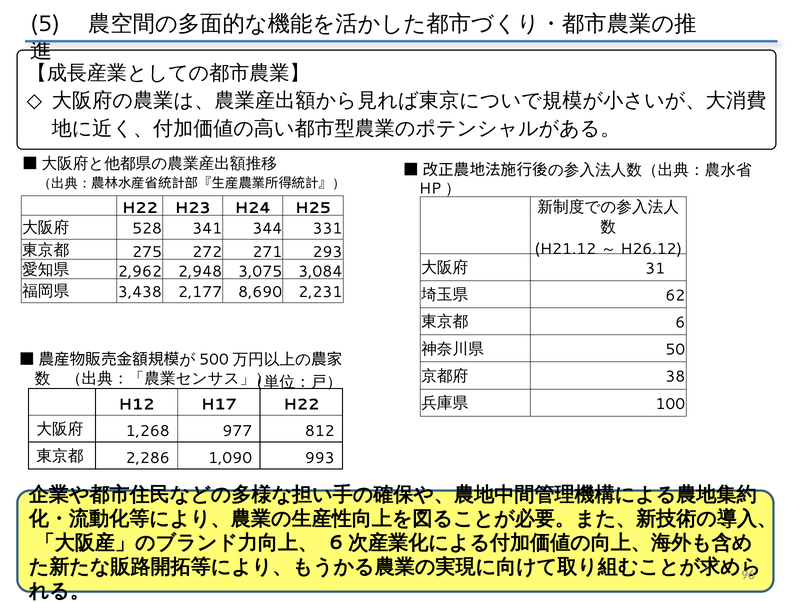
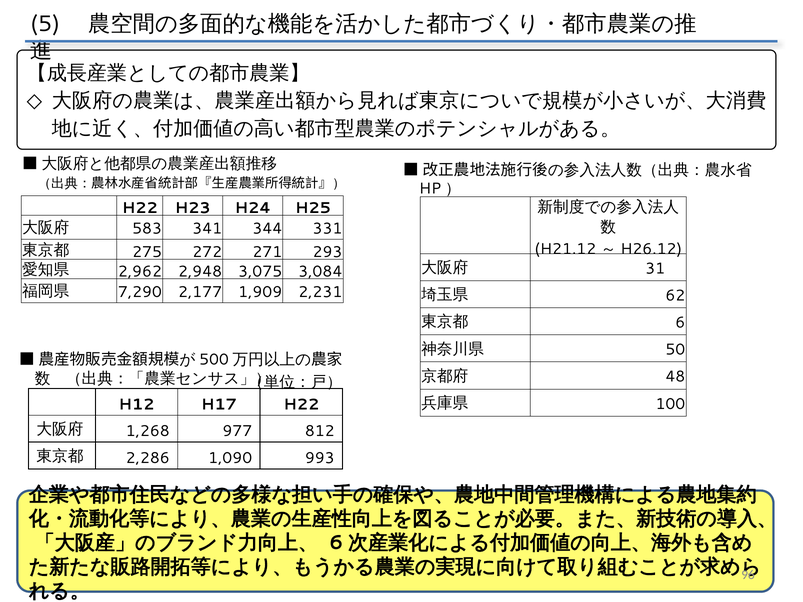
528: 528 -> 583
3,438: 3,438 -> 7,290
8,690: 8,690 -> 1,909
38: 38 -> 48
